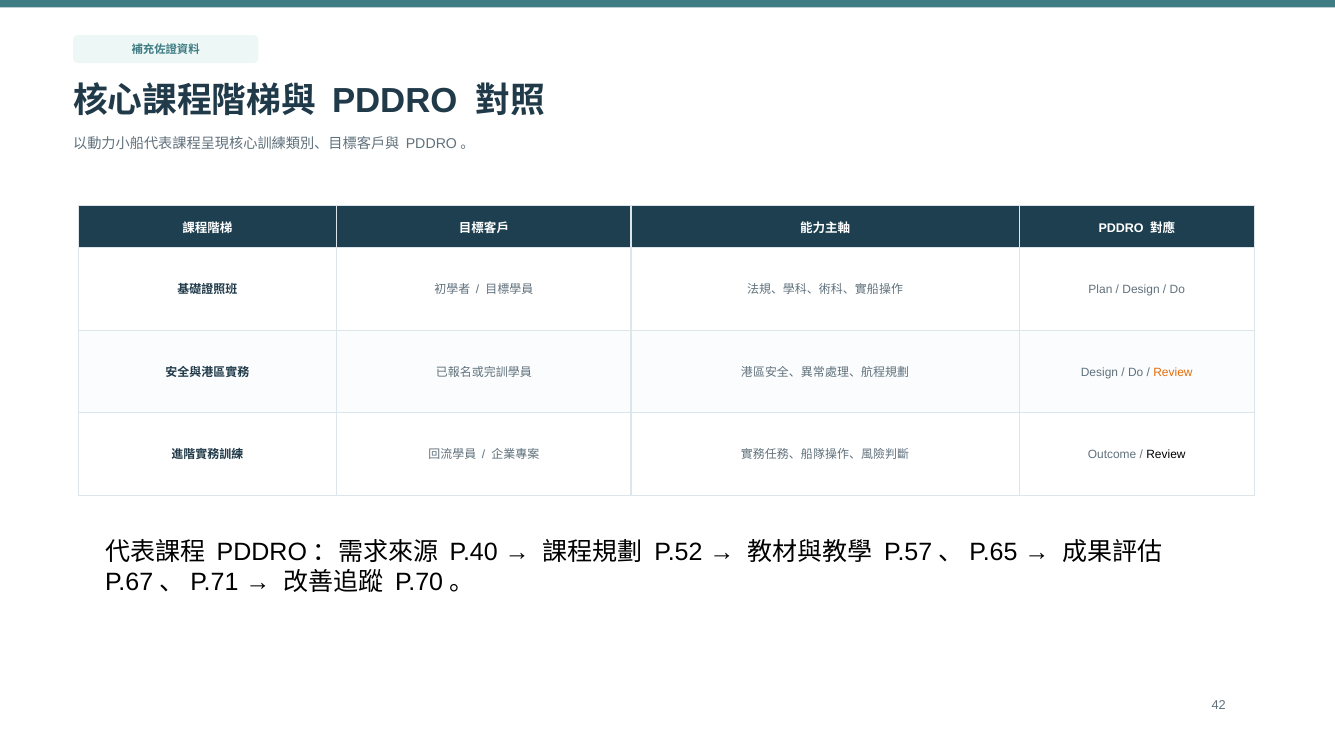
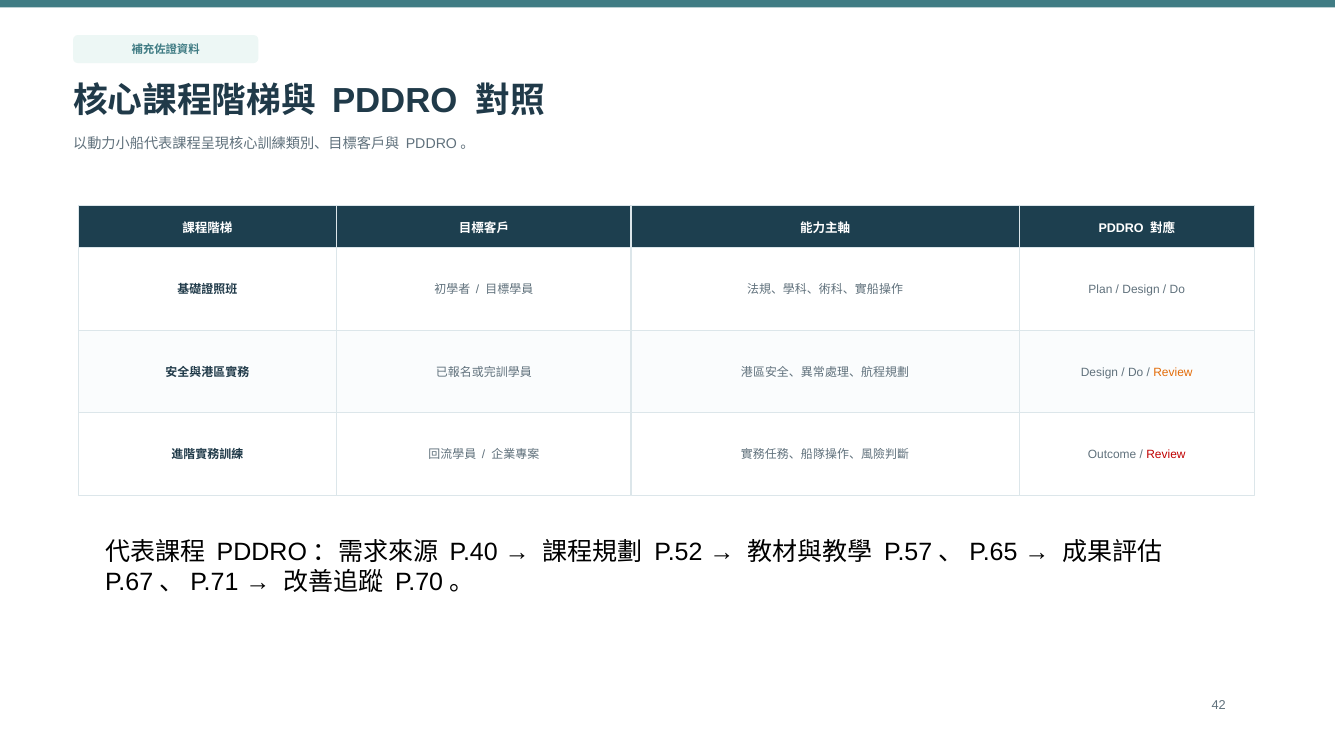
Review at (1166, 455) colour: black -> red
